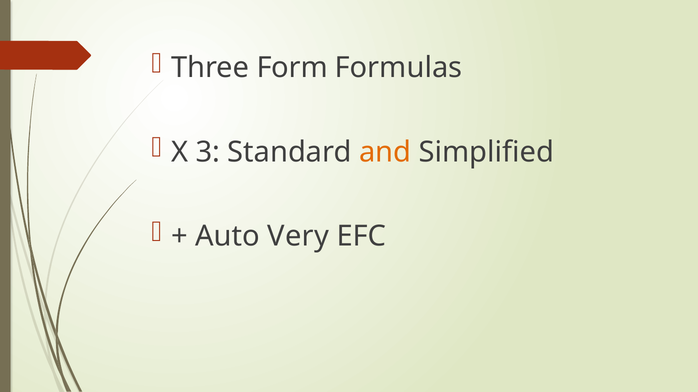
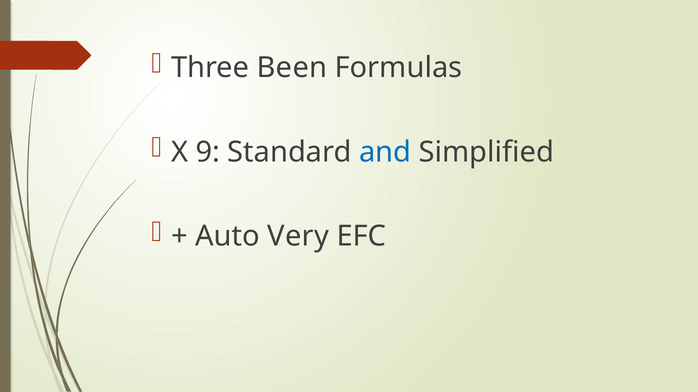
Form: Form -> Been
3: 3 -> 9
and colour: orange -> blue
